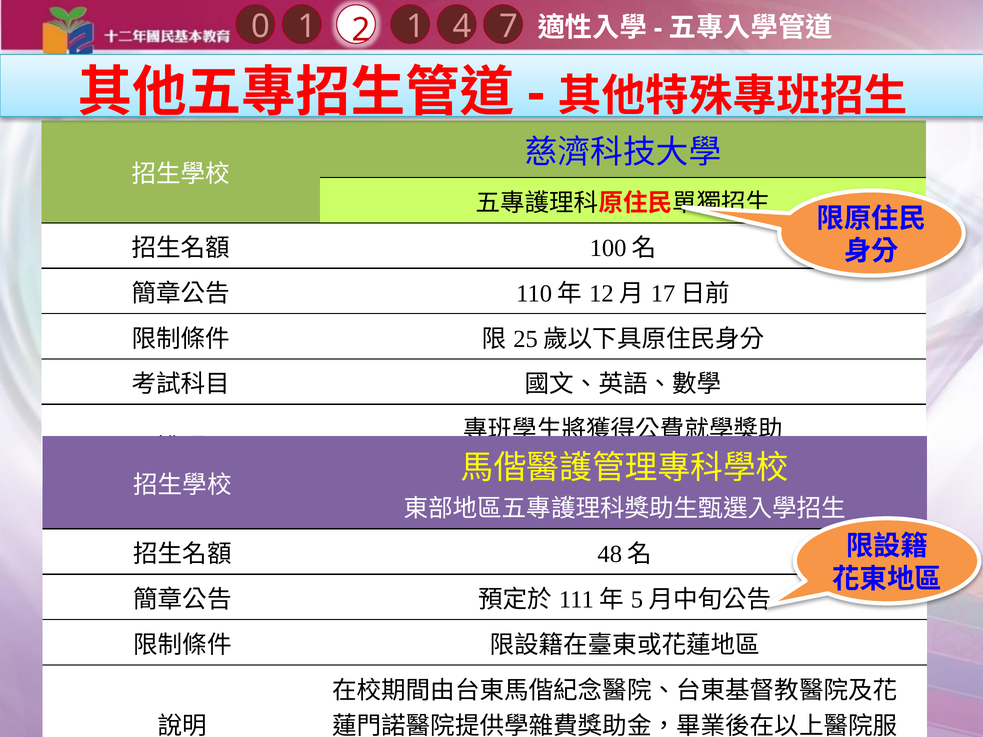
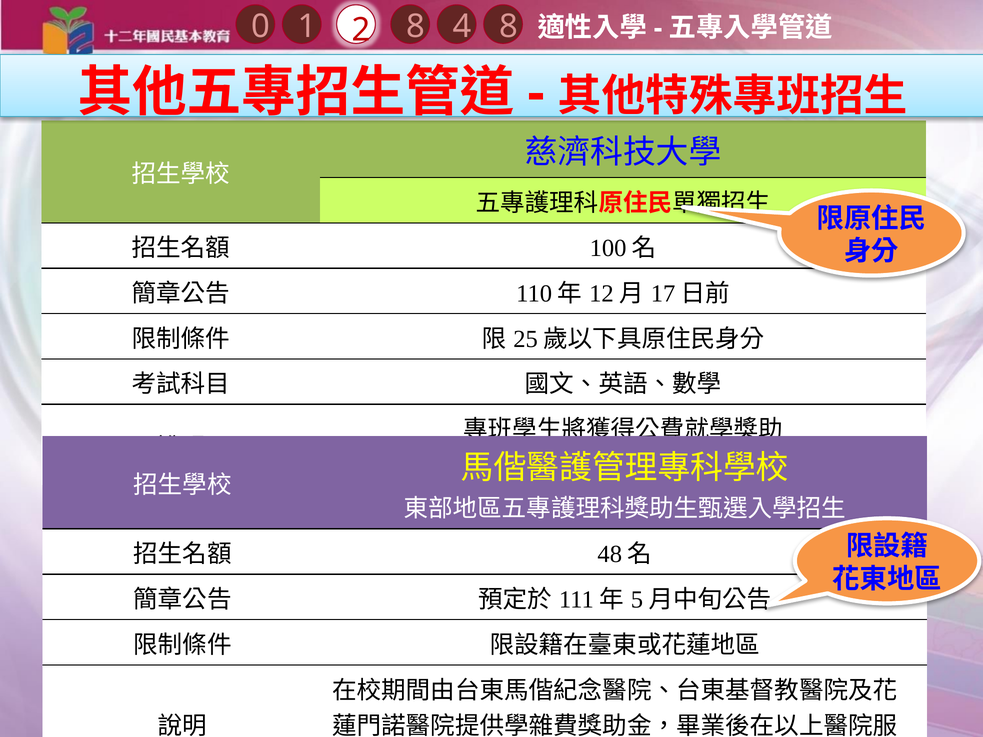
4 7: 7 -> 8
2 1: 1 -> 8
